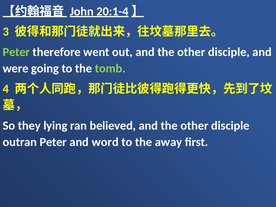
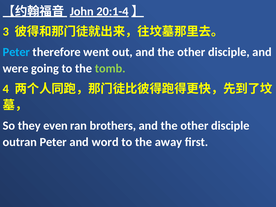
Peter at (16, 52) colour: light green -> light blue
lying: lying -> even
believed: believed -> brothers
